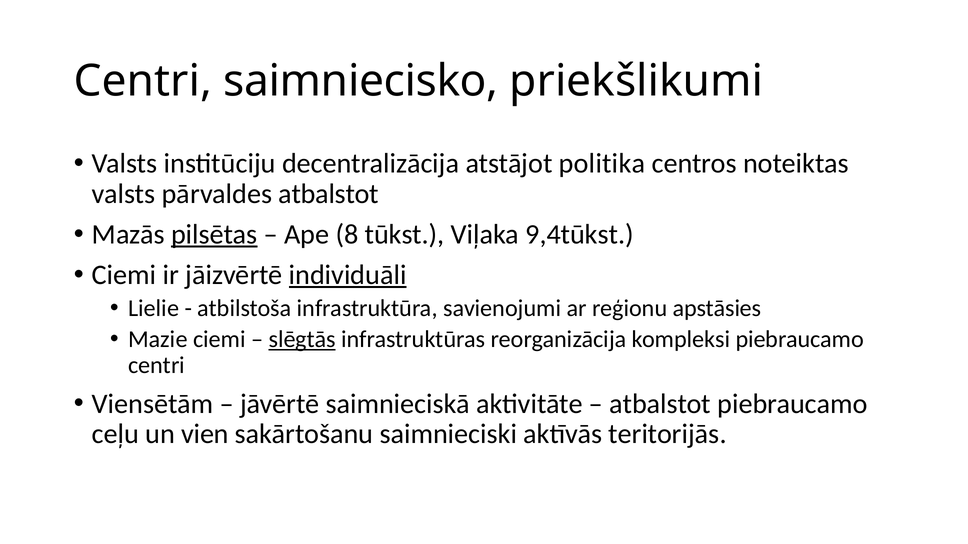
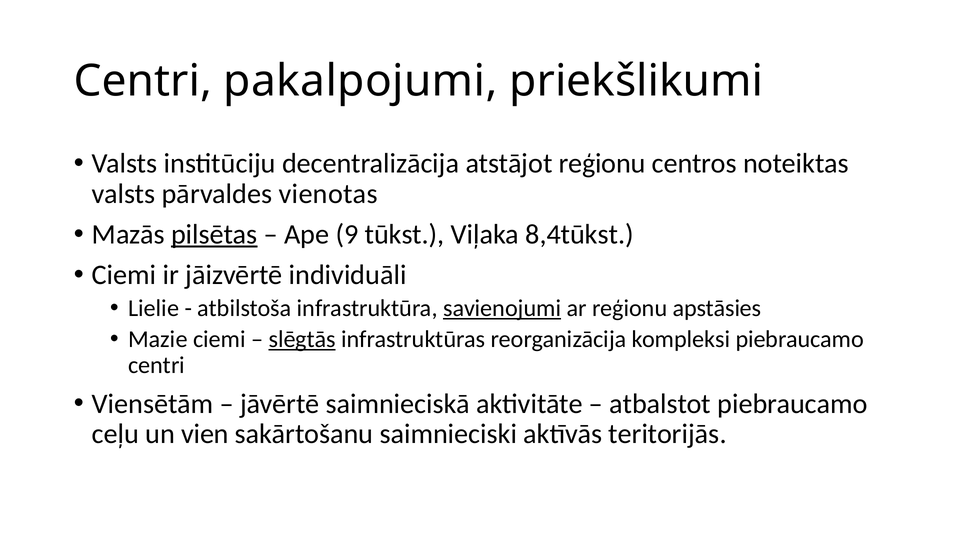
saimniecisko: saimniecisko -> pakalpojumi
atstājot politika: politika -> reģionu
pārvaldes atbalstot: atbalstot -> vienotas
8: 8 -> 9
9,4tūkst: 9,4tūkst -> 8,4tūkst
individuāli underline: present -> none
savienojumi underline: none -> present
